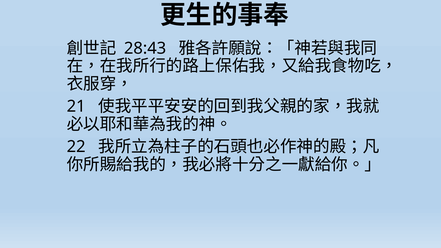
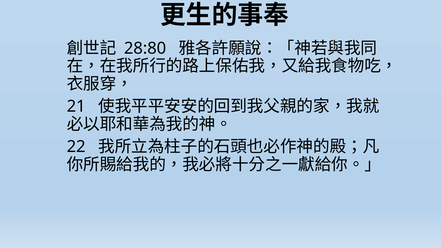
28:43: 28:43 -> 28:80
